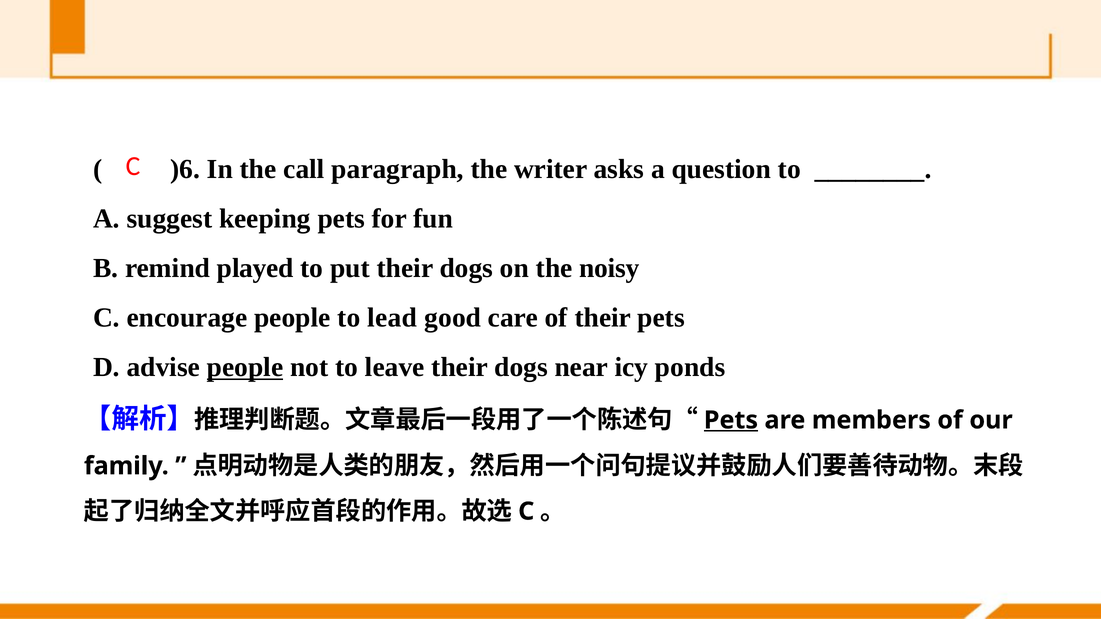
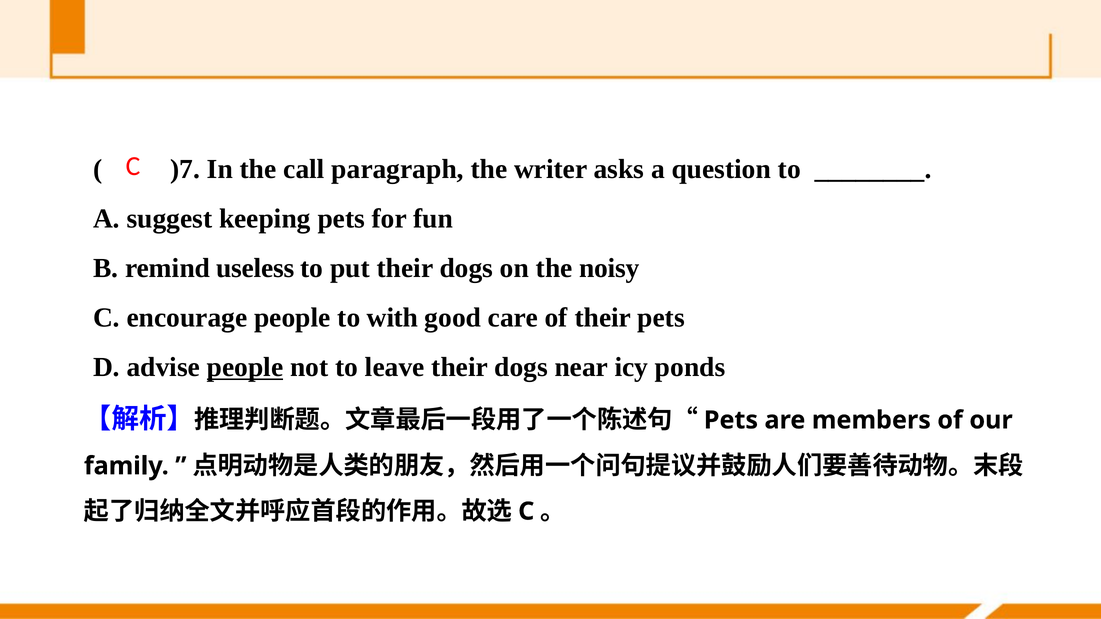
)6: )6 -> )7
played: played -> useless
lead: lead -> with
Pets at (731, 420) underline: present -> none
